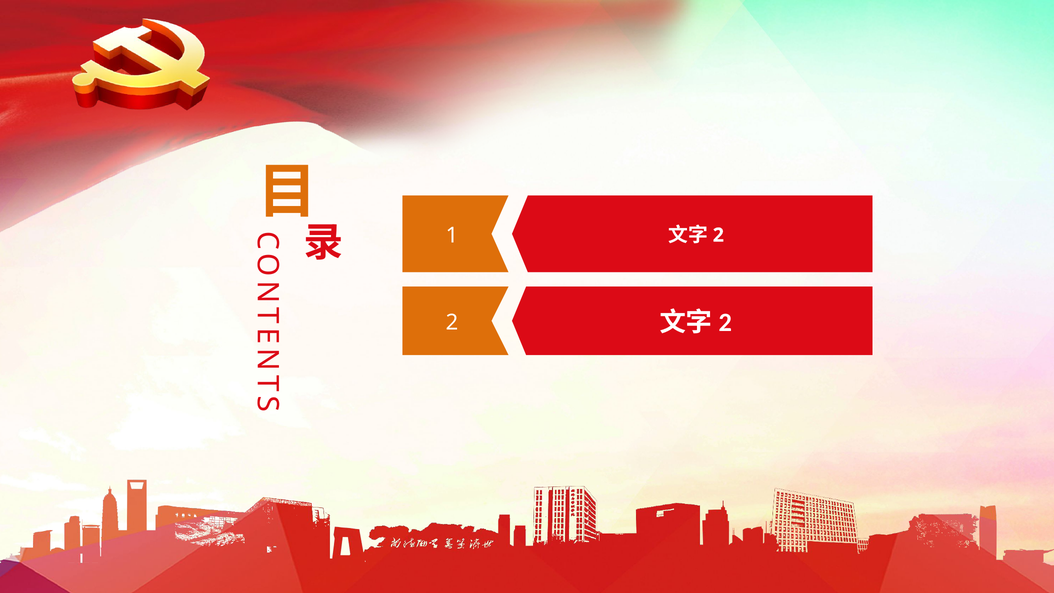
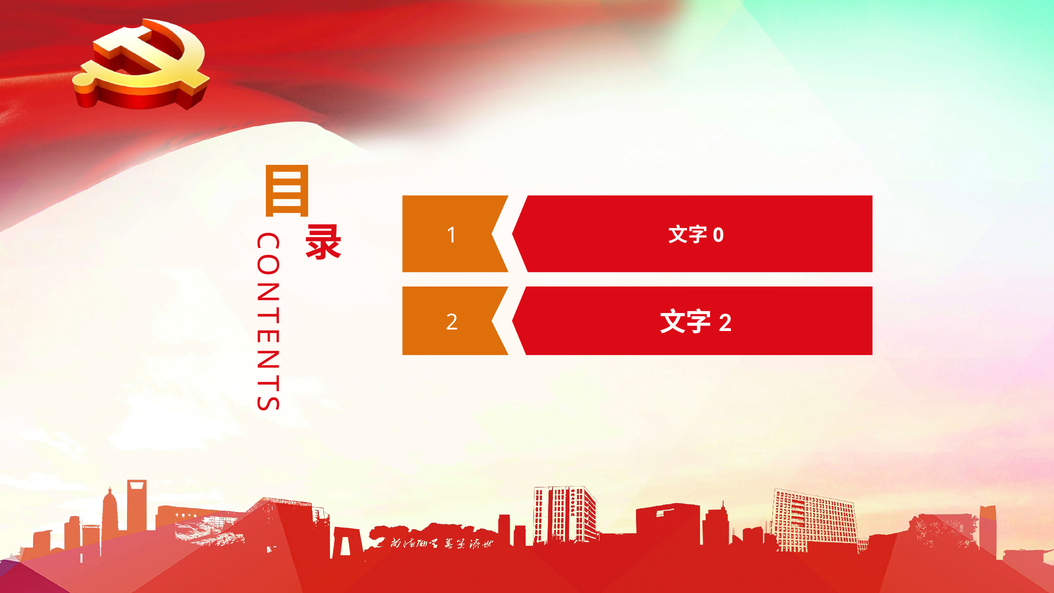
2 at (718, 235): 2 -> 0
